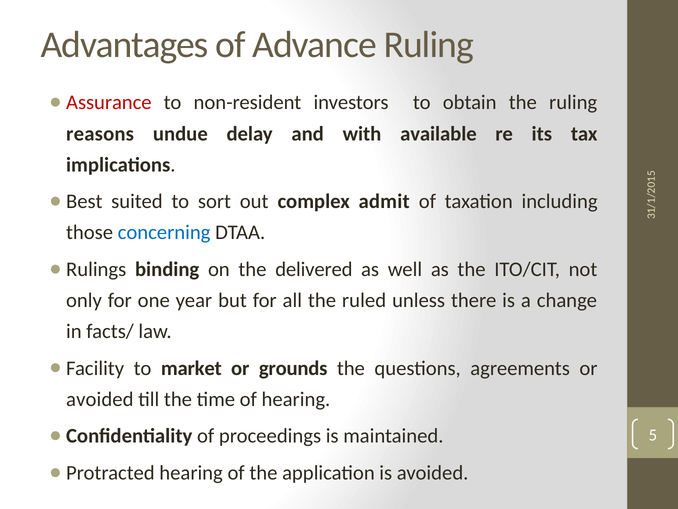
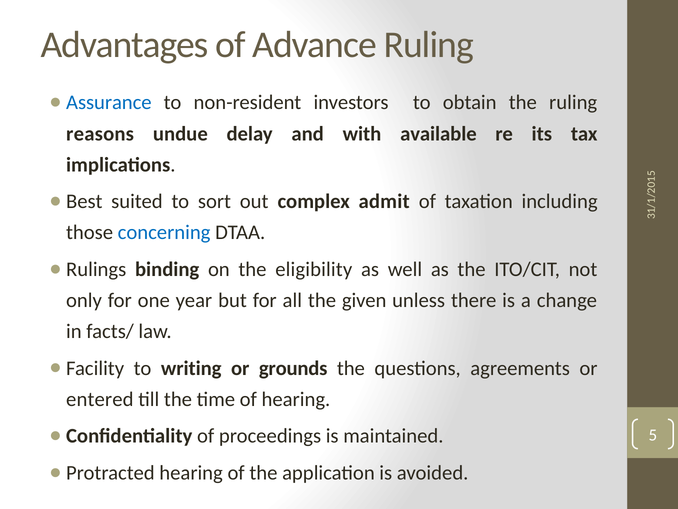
Assurance colour: red -> blue
delivered: delivered -> eligibility
ruled: ruled -> given
market: market -> writing
avoided at (100, 399): avoided -> entered
